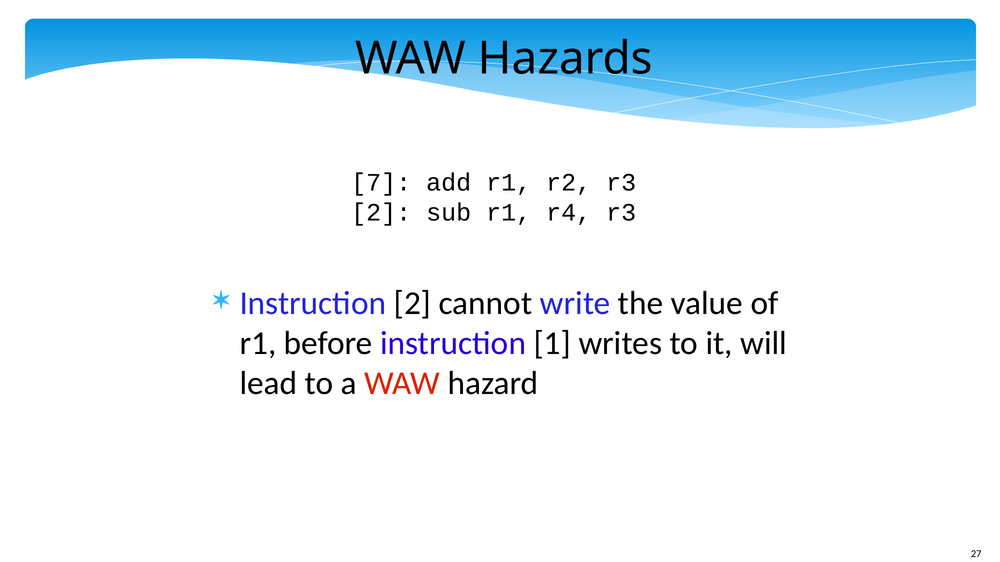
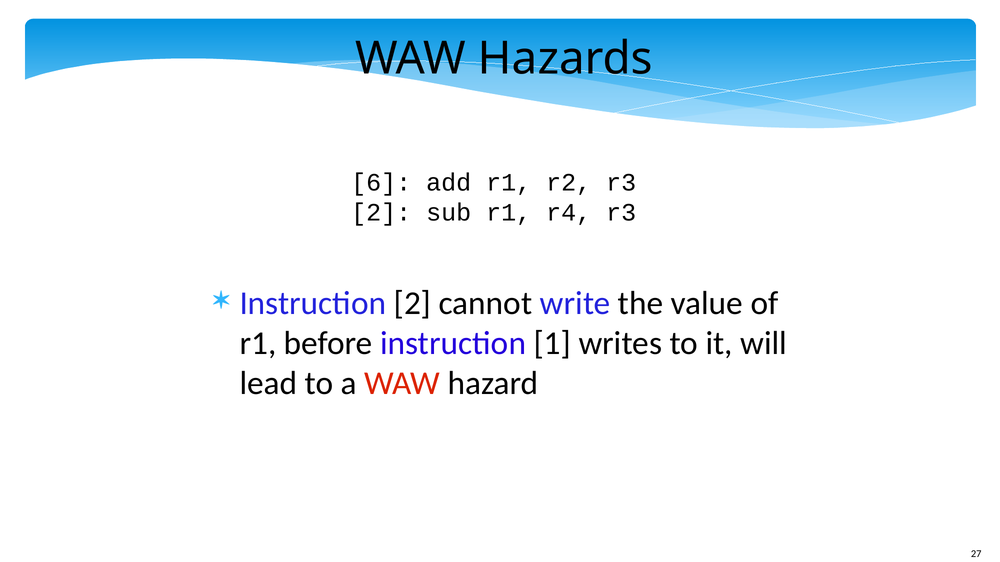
7: 7 -> 6
